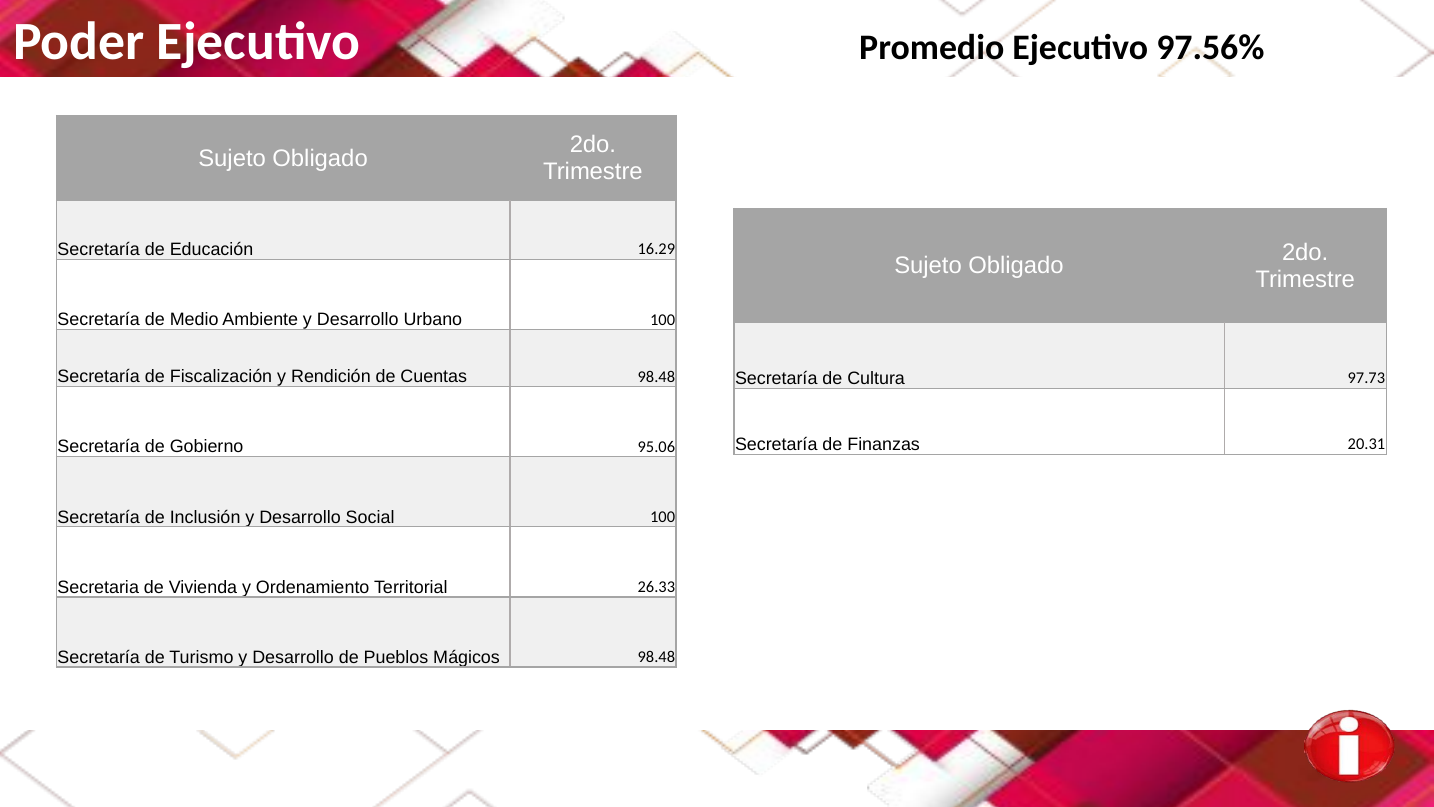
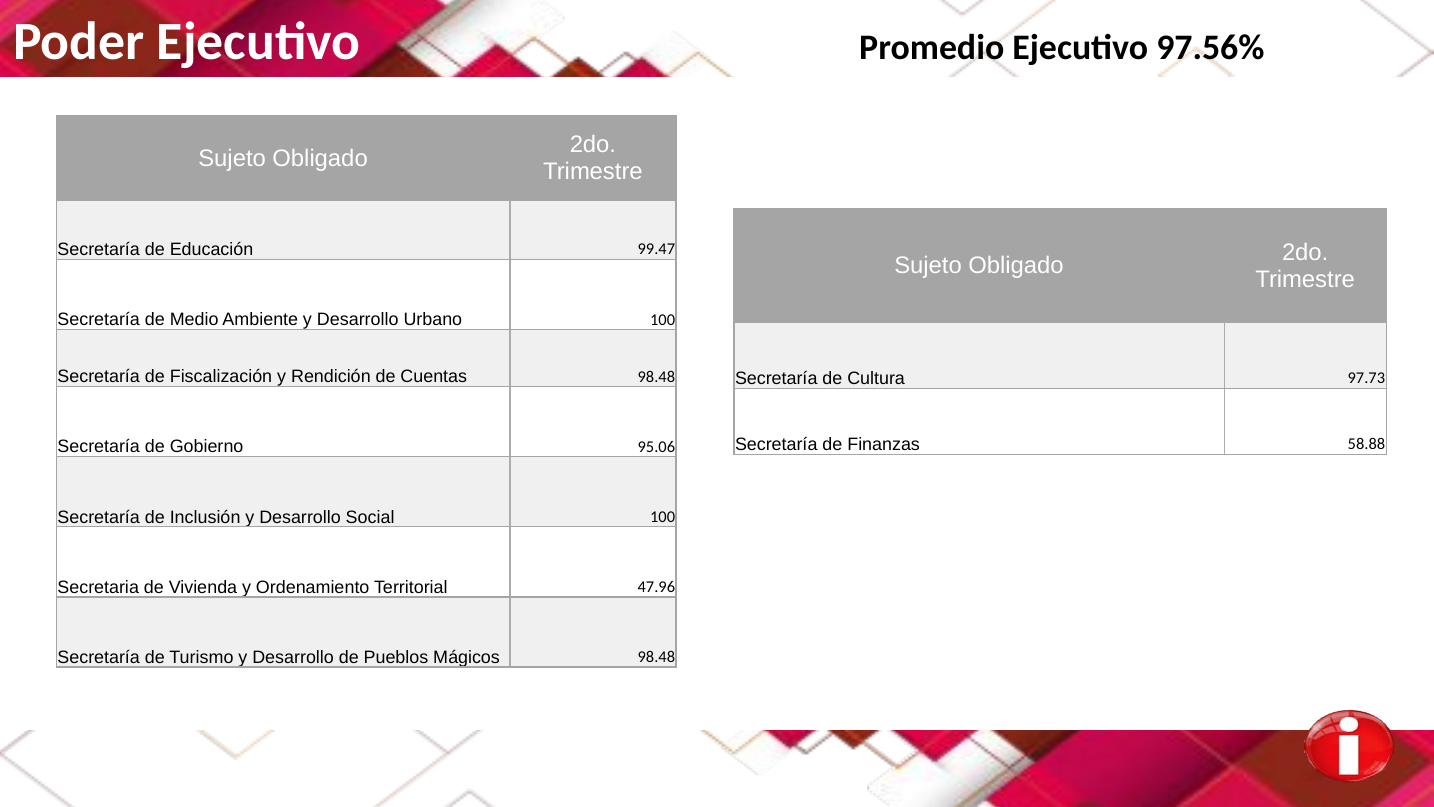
16.29: 16.29 -> 99.47
20.31: 20.31 -> 58.88
26.33: 26.33 -> 47.96
